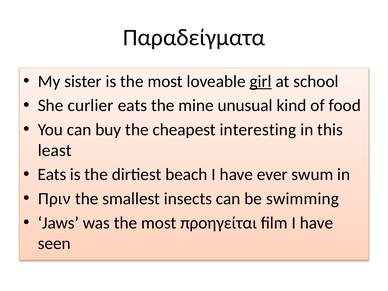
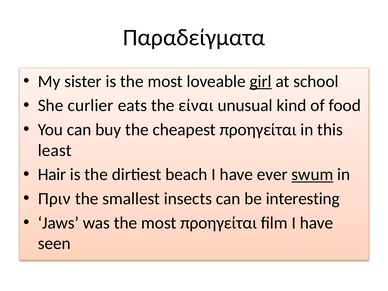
mine: mine -> είναι
cheapest interesting: interesting -> προηγείται
Eats at (52, 175): Eats -> Hair
swum underline: none -> present
swimming: swimming -> interesting
